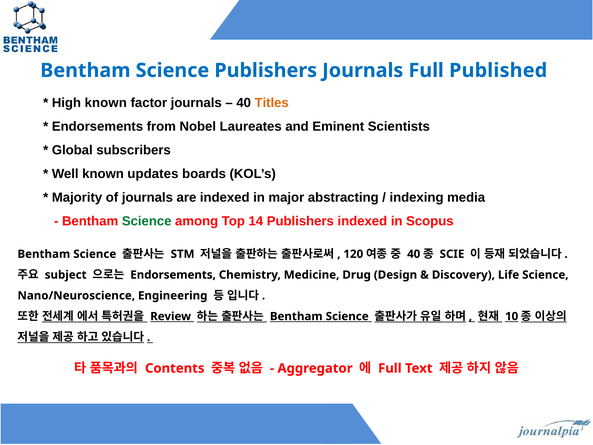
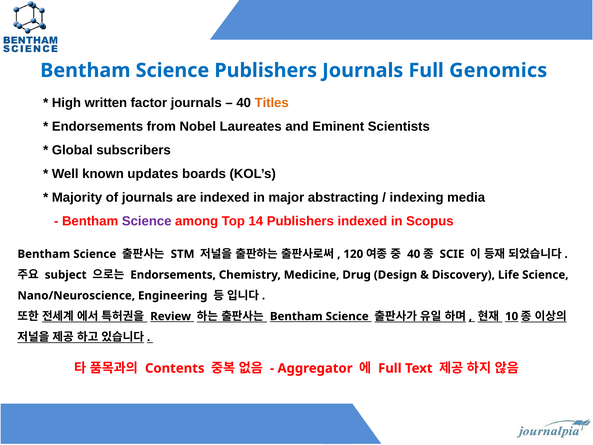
Published: Published -> Genomics
High known: known -> written
Science at (147, 221) colour: green -> purple
